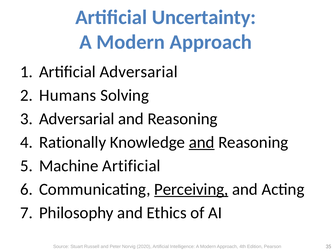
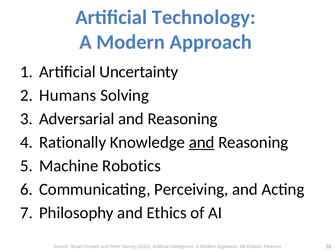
Uncertainty: Uncertainty -> Technology
Artificial Adversarial: Adversarial -> Uncertainty
Machine Artificial: Artificial -> Robotics
Perceiving underline: present -> none
